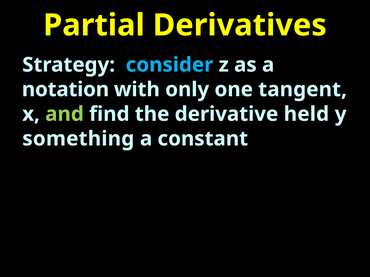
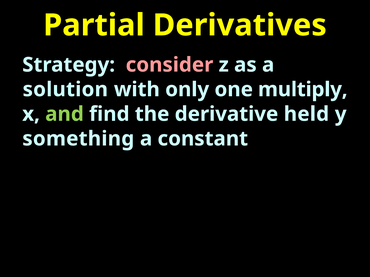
consider colour: light blue -> pink
notation: notation -> solution
tangent: tangent -> multiply
